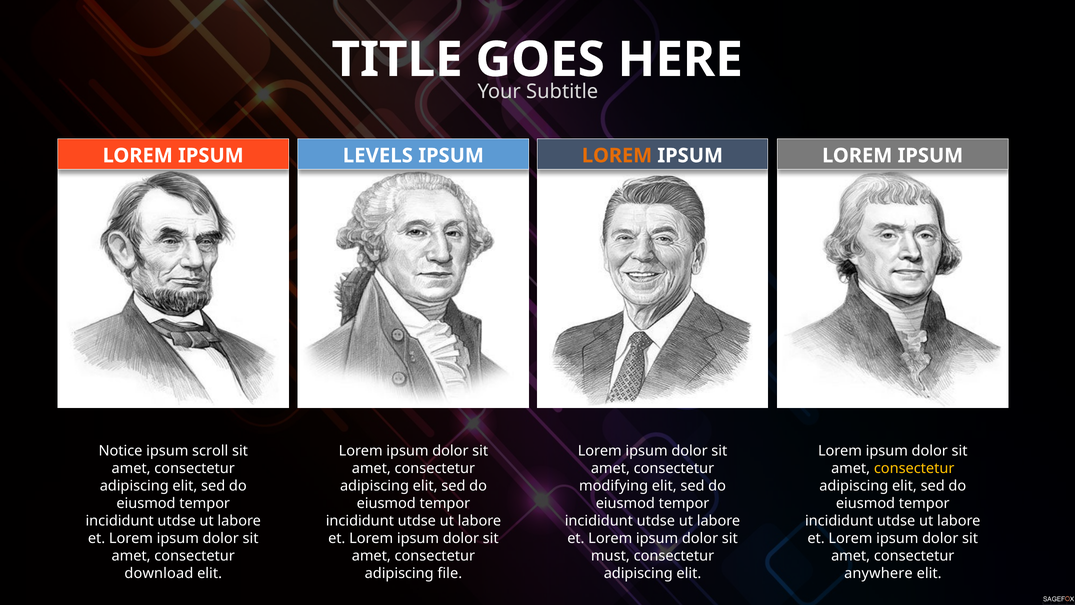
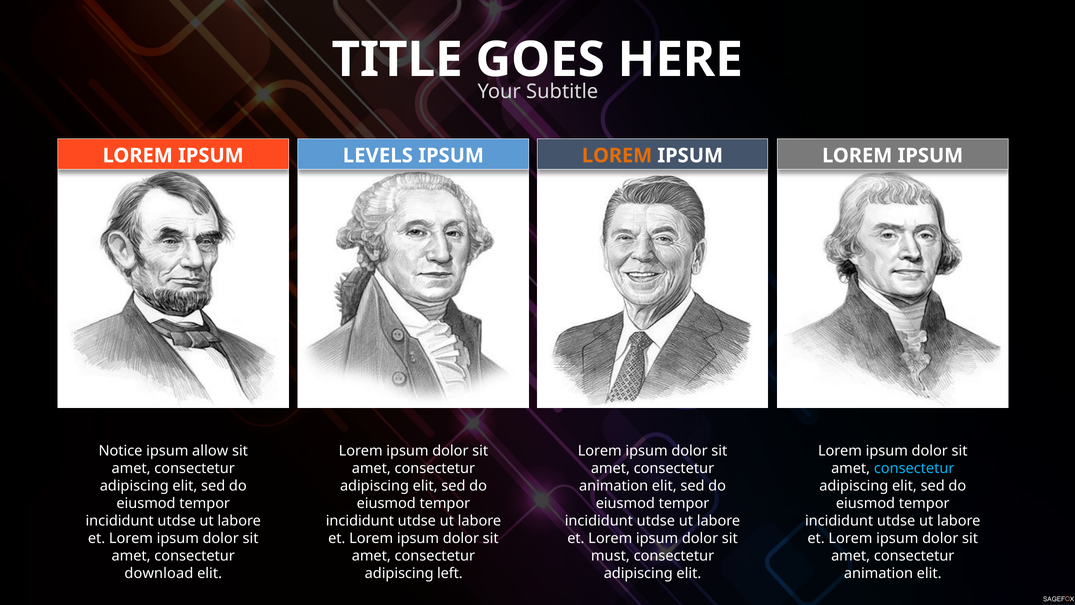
scroll: scroll -> allow
consectetur at (914, 468) colour: yellow -> light blue
modifying at (614, 486): modifying -> animation
file: file -> left
anywhere at (878, 573): anywhere -> animation
